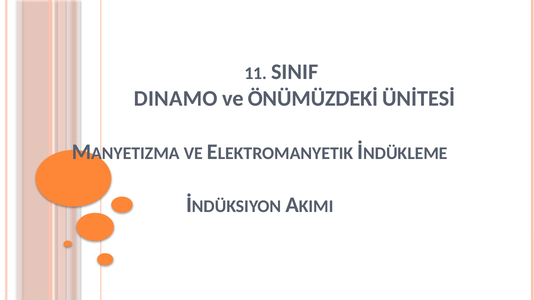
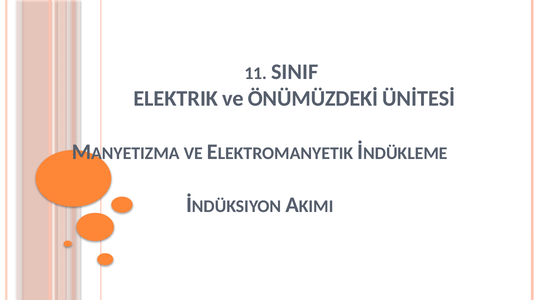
DINAMO: DINAMO -> ELEKTRIK
